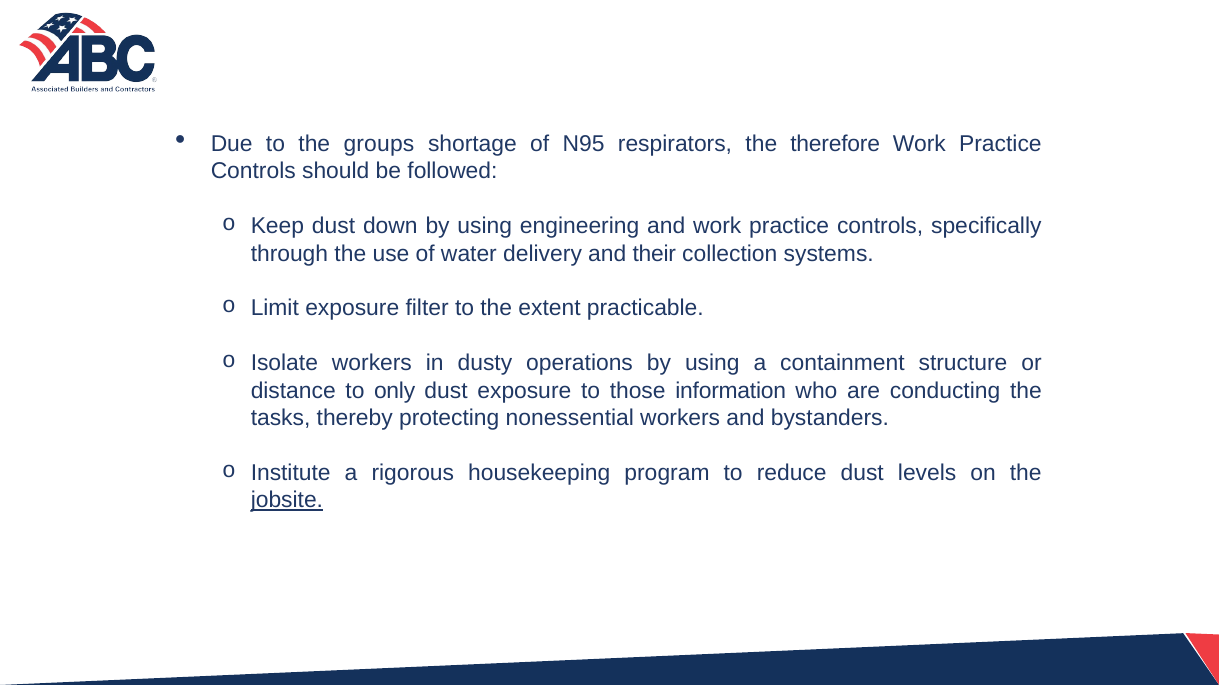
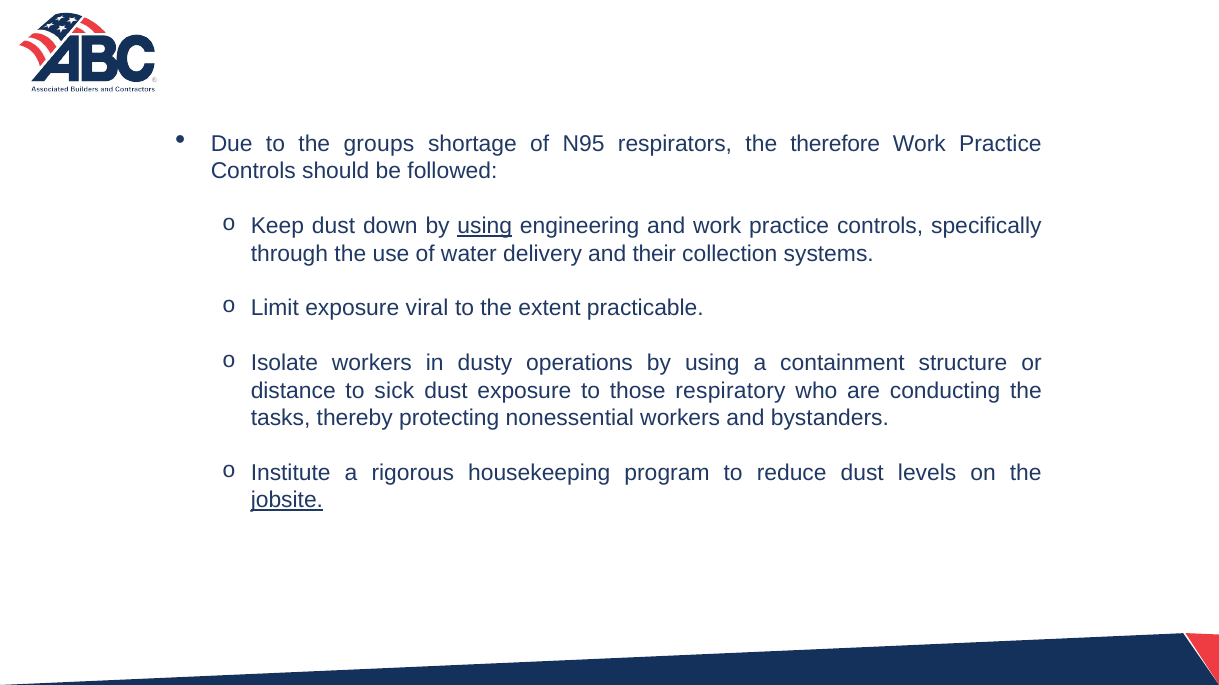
using at (485, 226) underline: none -> present
filter: filter -> viral
only: only -> sick
information: information -> respiratory
